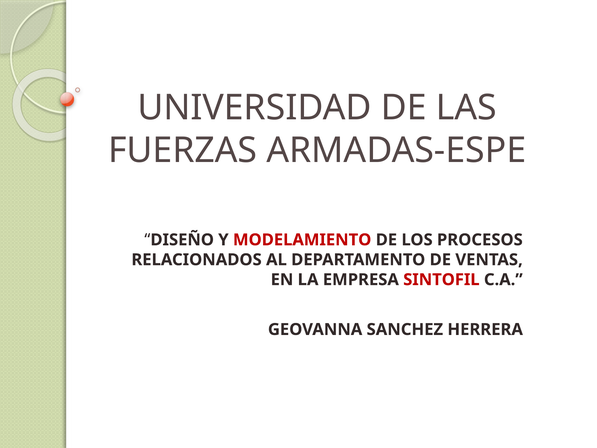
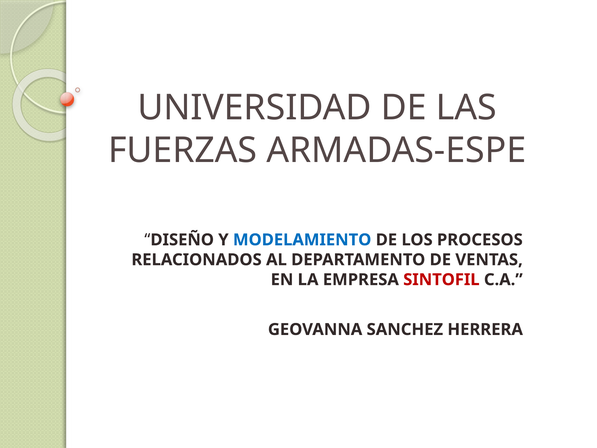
MODELAMIENTO colour: red -> blue
